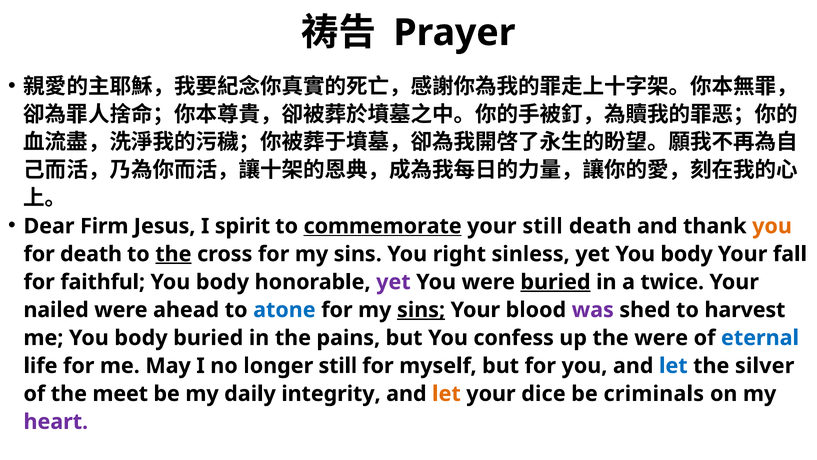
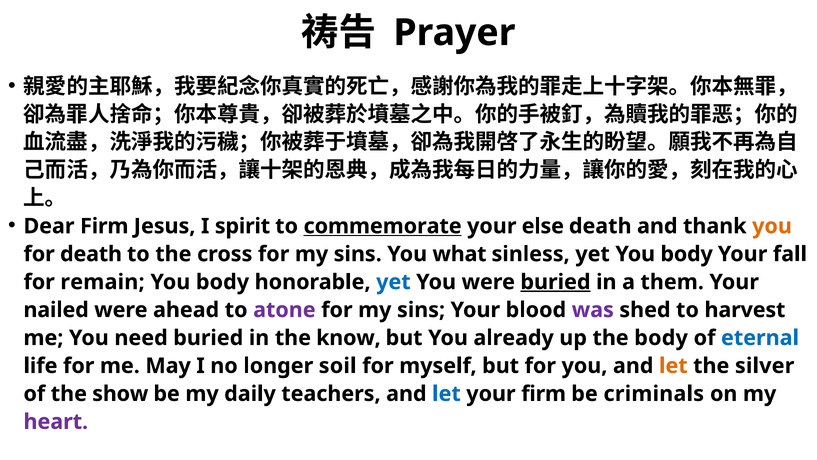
your still: still -> else
the at (173, 254) underline: present -> none
right: right -> what
faithful: faithful -> remain
yet at (393, 282) colour: purple -> blue
twice: twice -> them
atone colour: blue -> purple
sins at (421, 310) underline: present -> none
me You body: body -> need
pains: pains -> know
confess: confess -> already
the were: were -> body
longer still: still -> soil
let at (673, 366) colour: blue -> orange
meet: meet -> show
integrity: integrity -> teachers
let at (446, 393) colour: orange -> blue
your dice: dice -> firm
